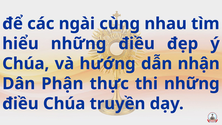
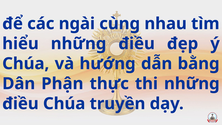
nhận: nhận -> bằng
